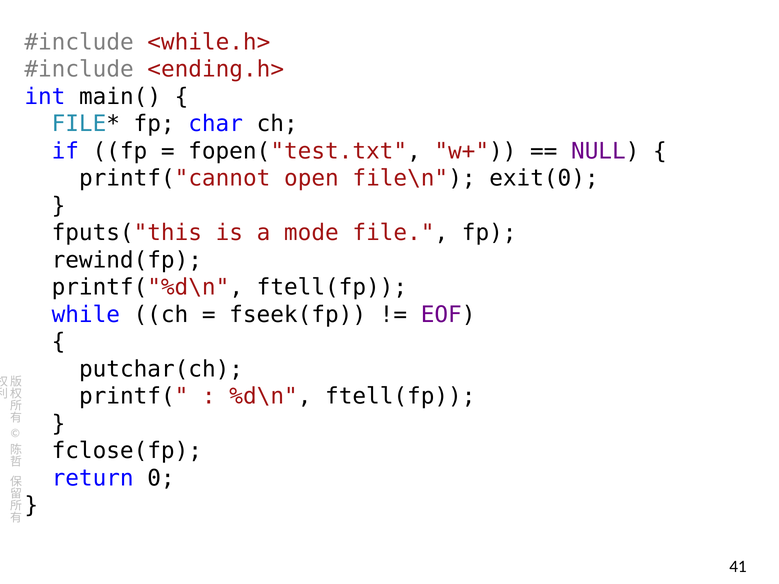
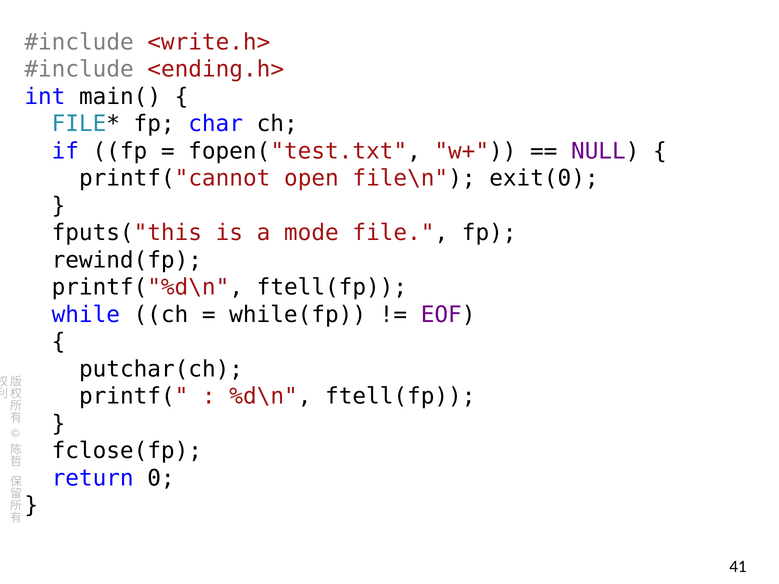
<while.h>: <while.h> -> <write.h>
fseek(fp: fseek(fp -> while(fp
